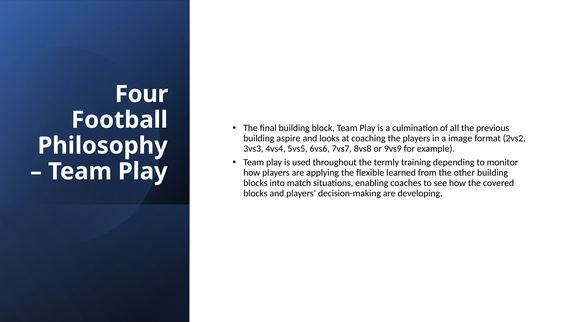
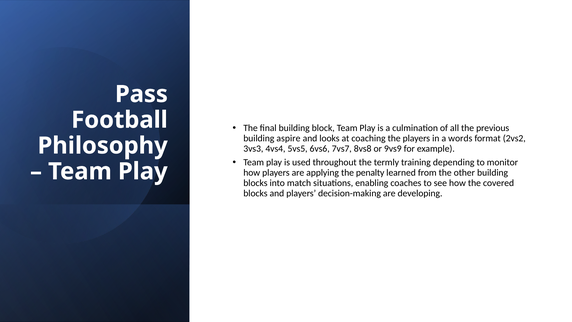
Four: Four -> Pass
image: image -> words
flexible: flexible -> penalty
